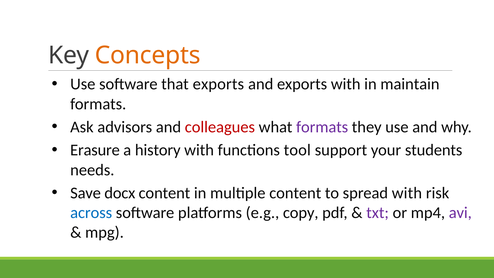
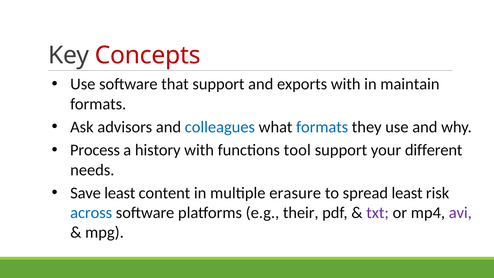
Concepts colour: orange -> red
that exports: exports -> support
colleagues colour: red -> blue
formats at (322, 127) colour: purple -> blue
Erasure: Erasure -> Process
students: students -> different
Save docx: docx -> least
multiple content: content -> erasure
spread with: with -> least
copy: copy -> their
